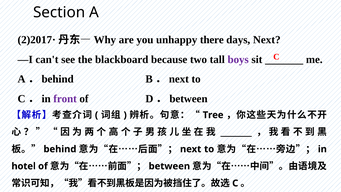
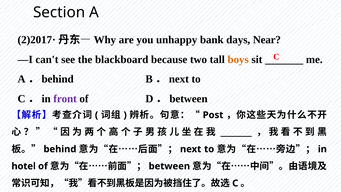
there: there -> bank
days Next: Next -> Near
boys colour: purple -> orange
Tree: Tree -> Post
